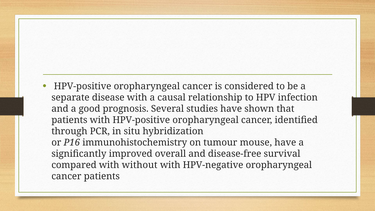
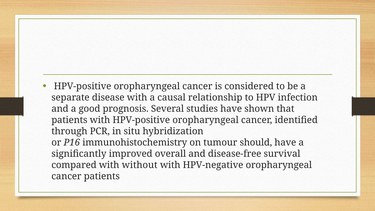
mouse: mouse -> should
